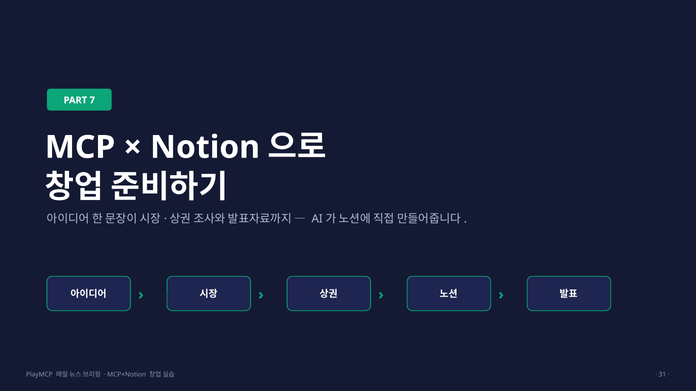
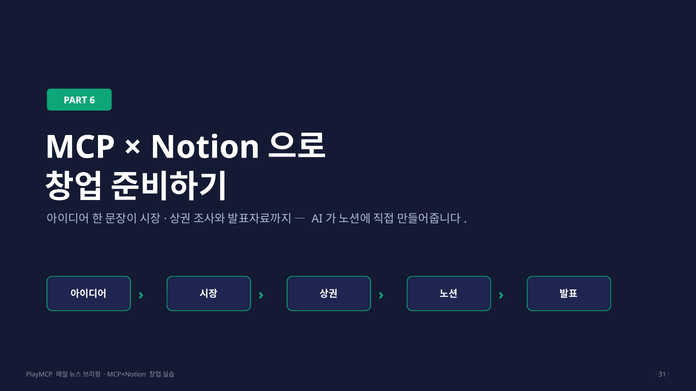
7: 7 -> 6
